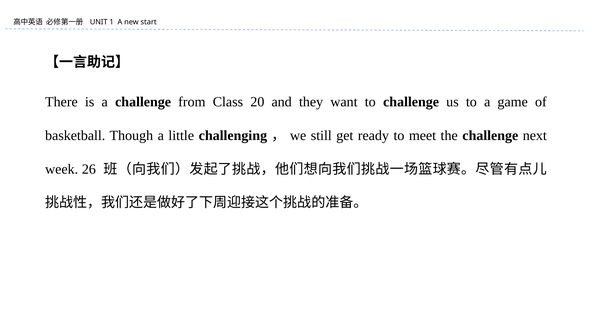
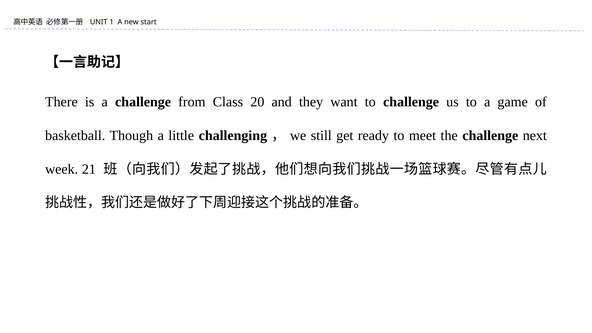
26: 26 -> 21
